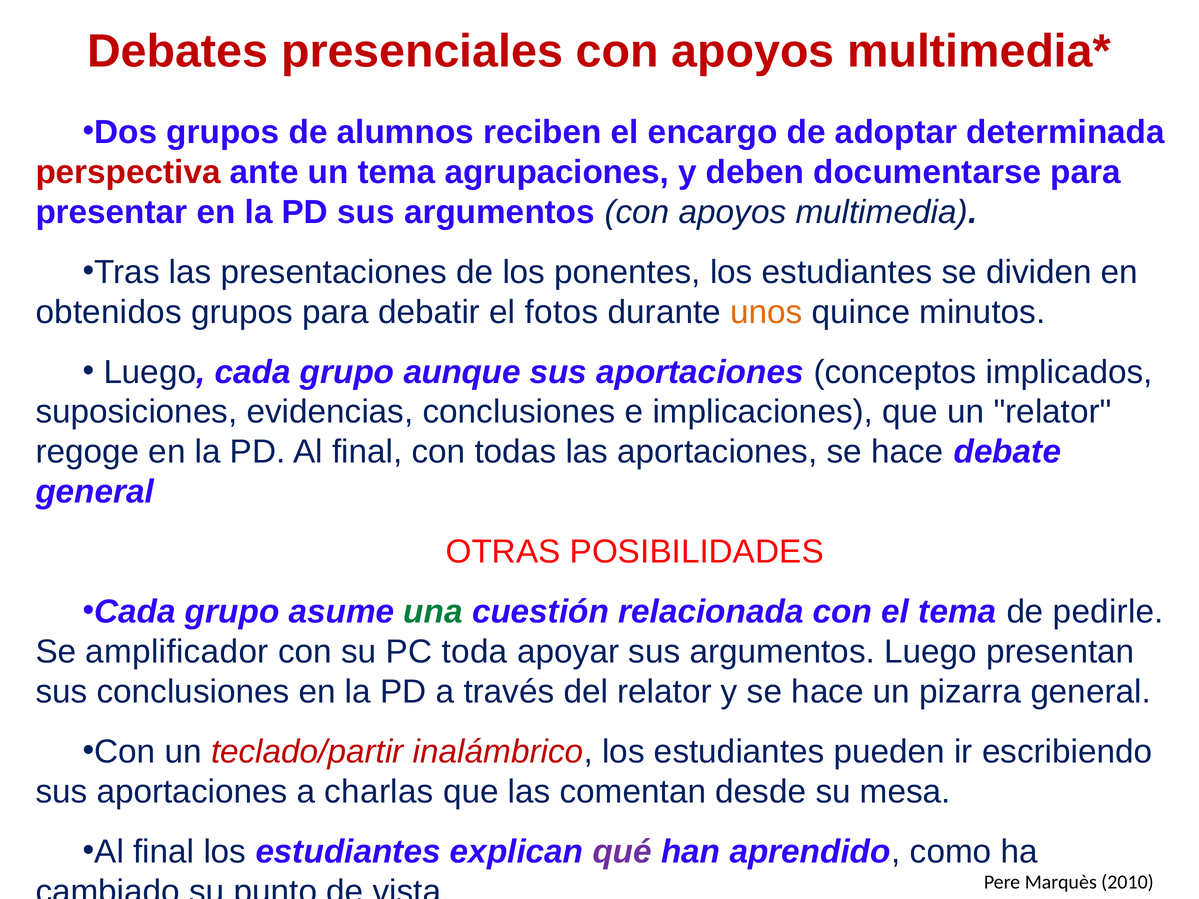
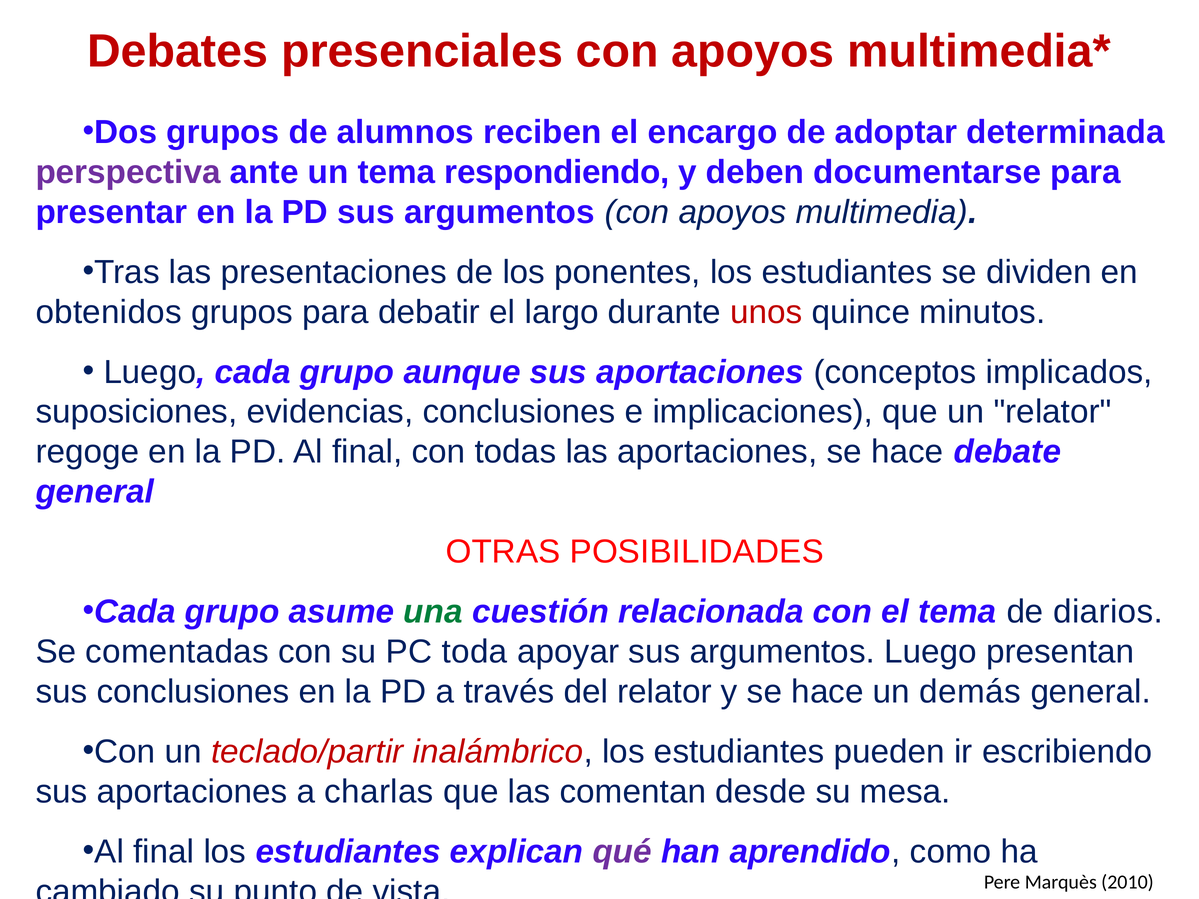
perspectiva colour: red -> purple
agrupaciones: agrupaciones -> respondiendo
fotos: fotos -> largo
unos colour: orange -> red
pedirle: pedirle -> diarios
amplificador: amplificador -> comentadas
pizarra: pizarra -> demás
